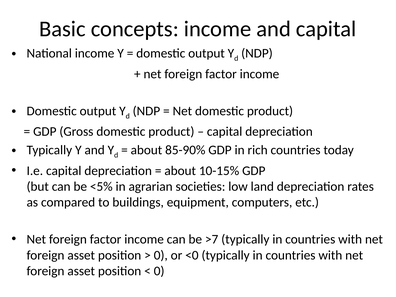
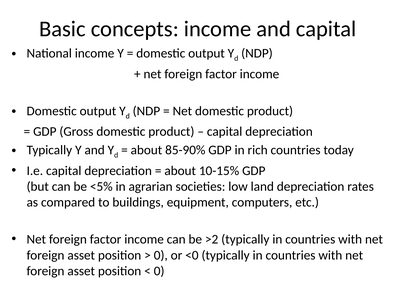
>7: >7 -> >2
